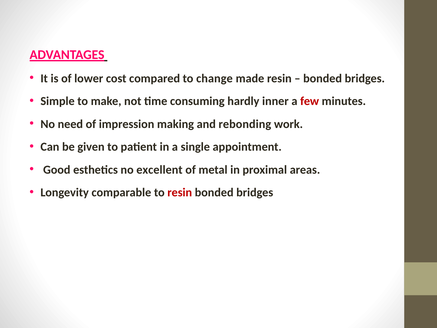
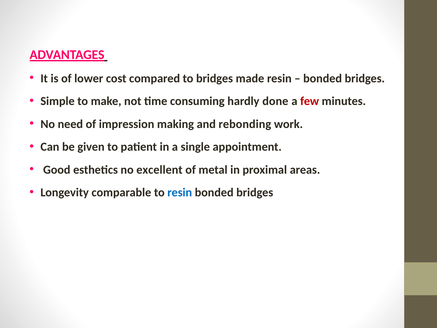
to change: change -> bridges
inner: inner -> done
resin at (180, 192) colour: red -> blue
